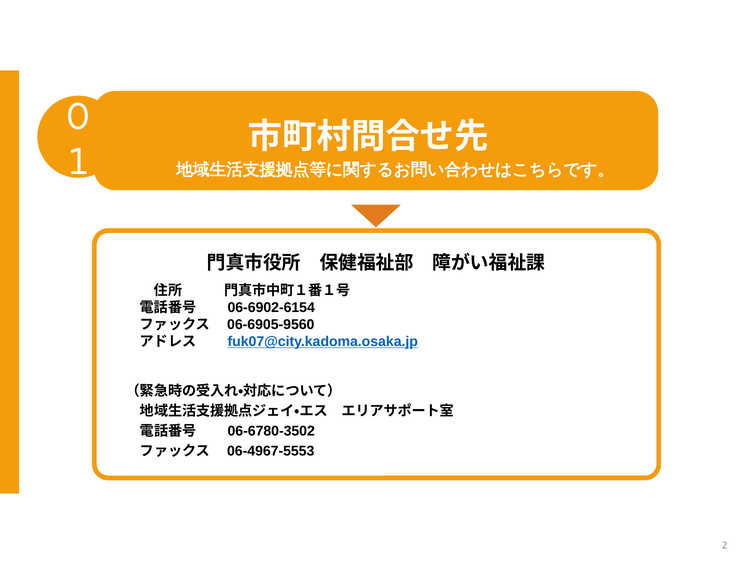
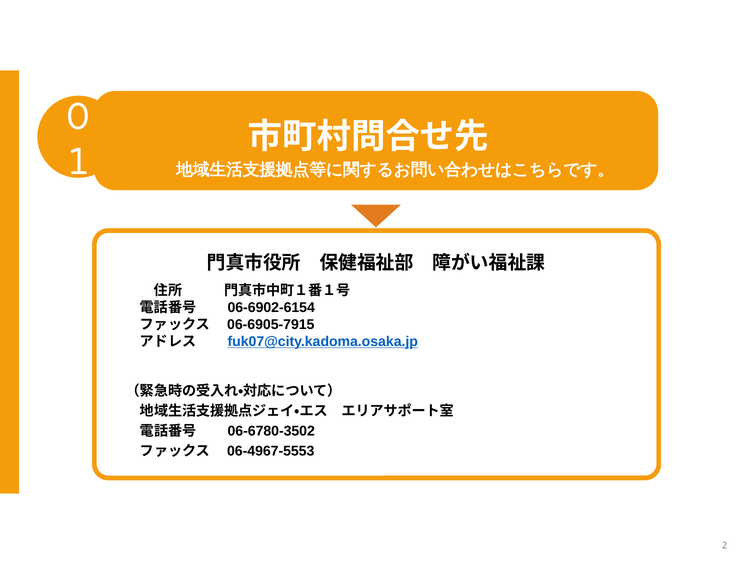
06-6905-9560: 06-6905-9560 -> 06-6905-7915
